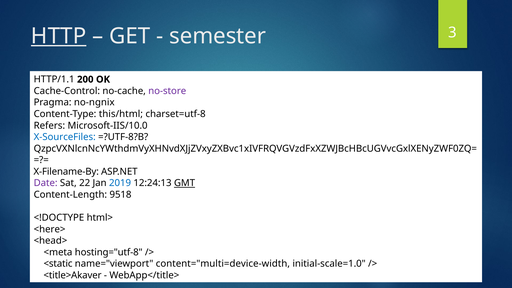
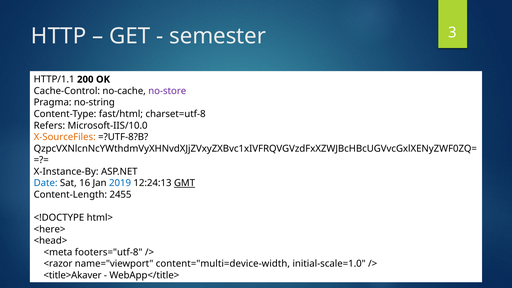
HTTP underline: present -> none
no-ngnix: no-ngnix -> no-string
this/html: this/html -> fast/html
X-SourceFiles colour: blue -> orange
X-Filename-By: X-Filename-By -> X-Instance-By
Date colour: purple -> blue
22: 22 -> 16
9518: 9518 -> 2455
hosting="utf-8: hosting="utf-8 -> footers="utf-8
<static: <static -> <razor
